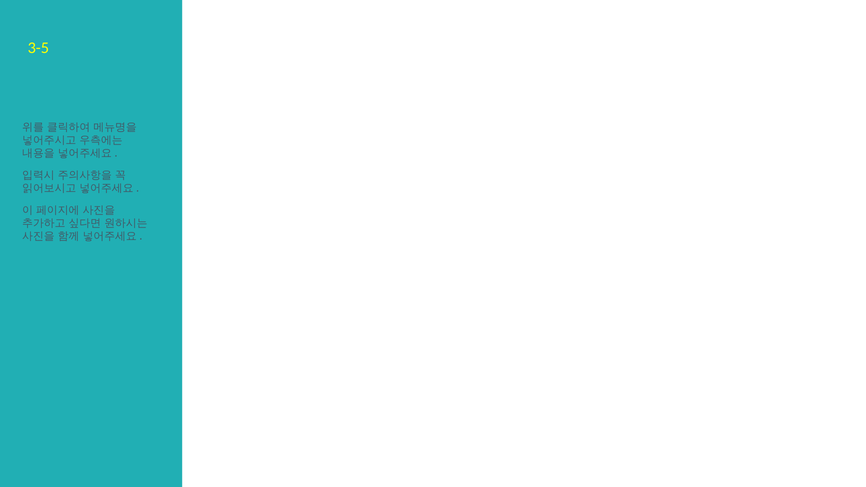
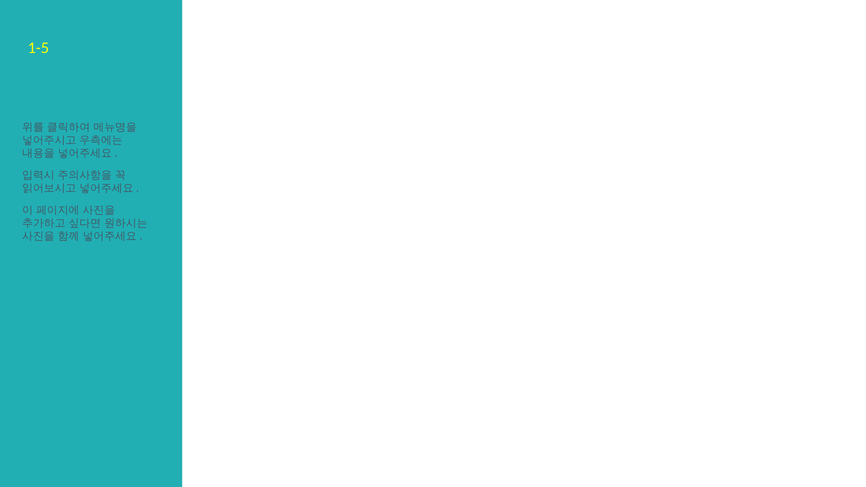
3-5: 3-5 -> 1-5
